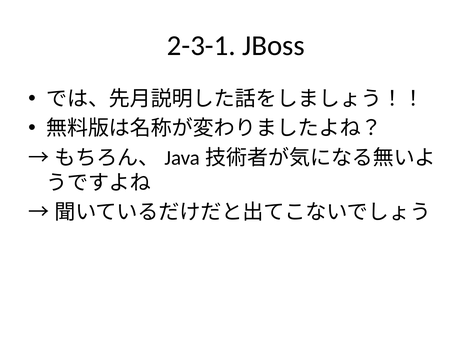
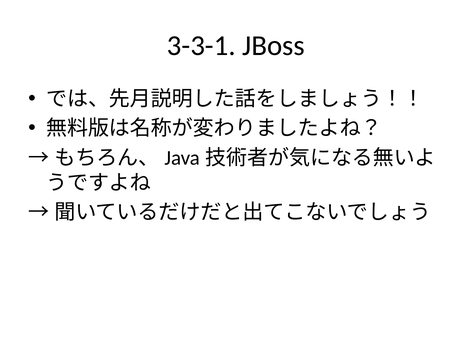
2-3-1: 2-3-1 -> 3-3-1
